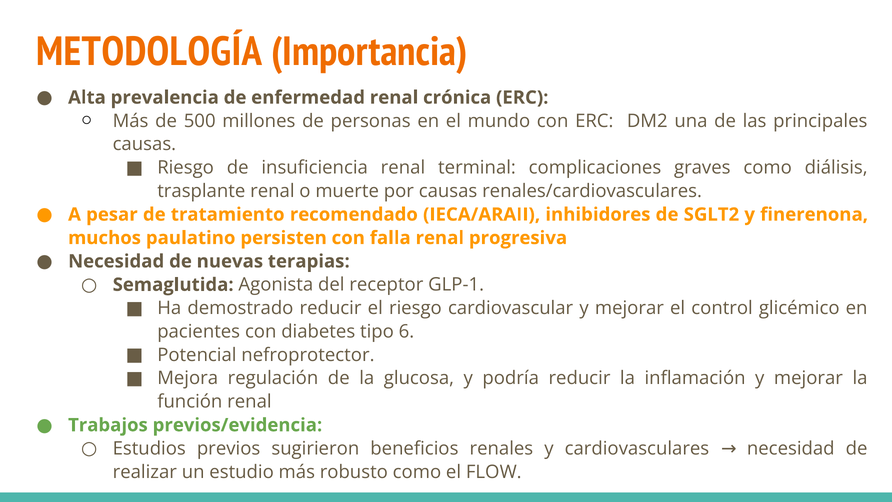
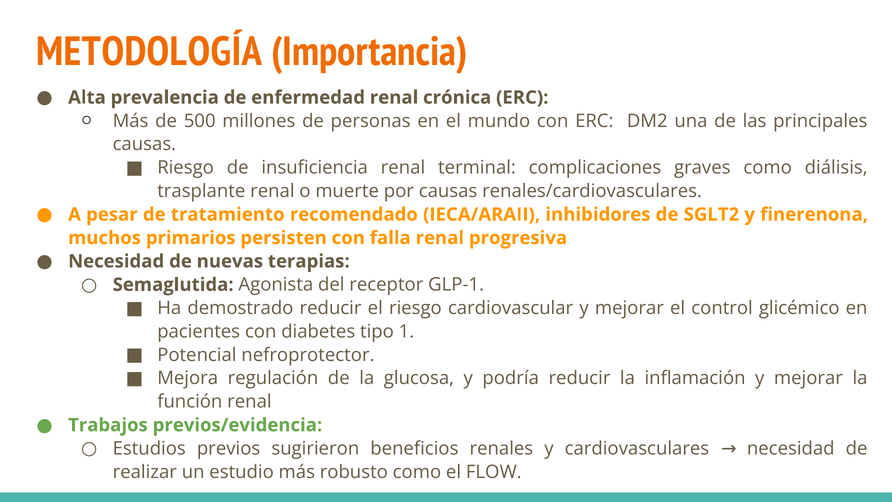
paulatino: paulatino -> primarios
6: 6 -> 1
